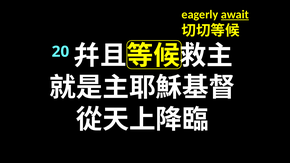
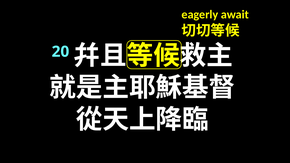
await underline: present -> none
